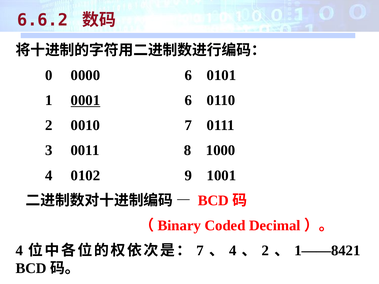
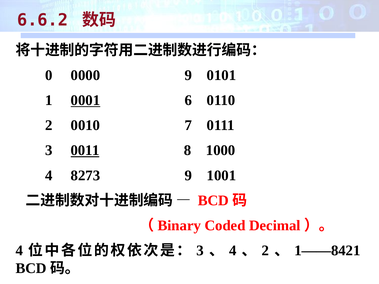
0000 6: 6 -> 9
0011 underline: none -> present
0102: 0102 -> 8273
7 at (200, 251): 7 -> 3
